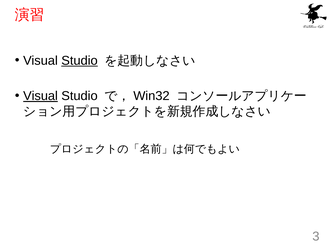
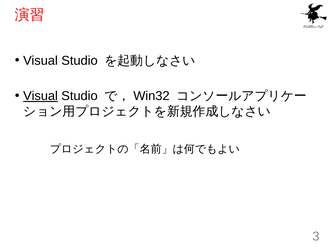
Studio at (80, 61) underline: present -> none
